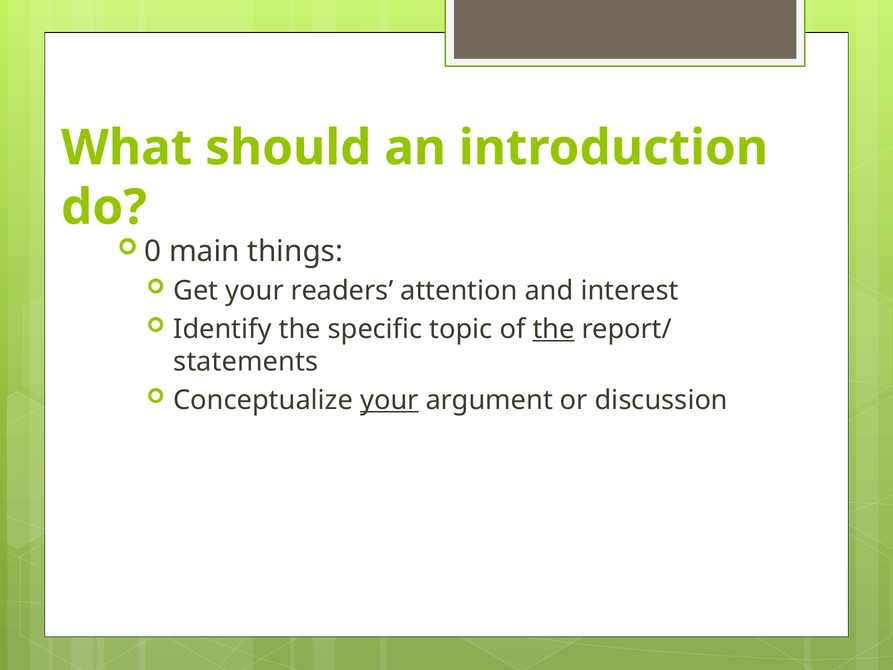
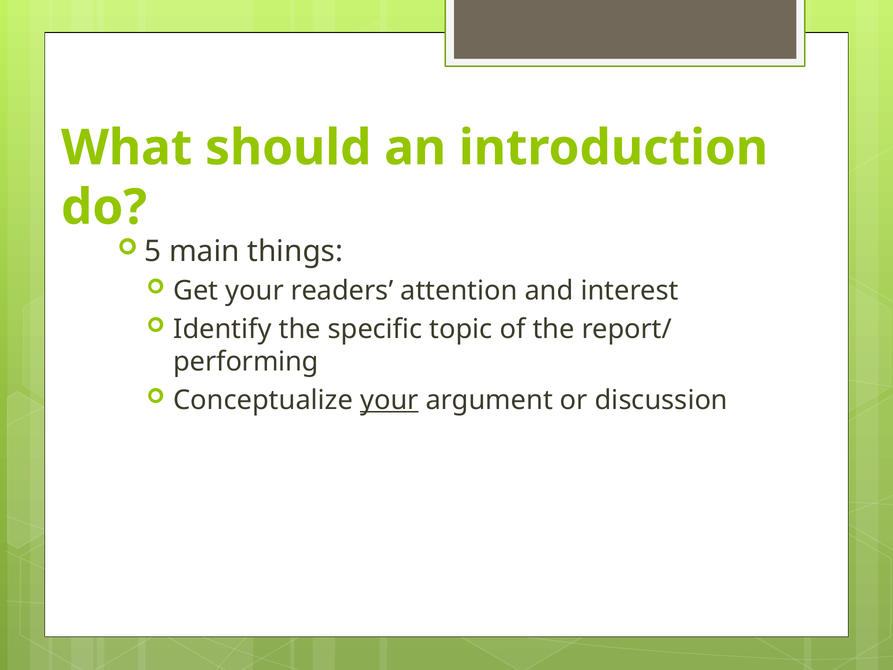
0: 0 -> 5
the at (554, 329) underline: present -> none
statements: statements -> performing
